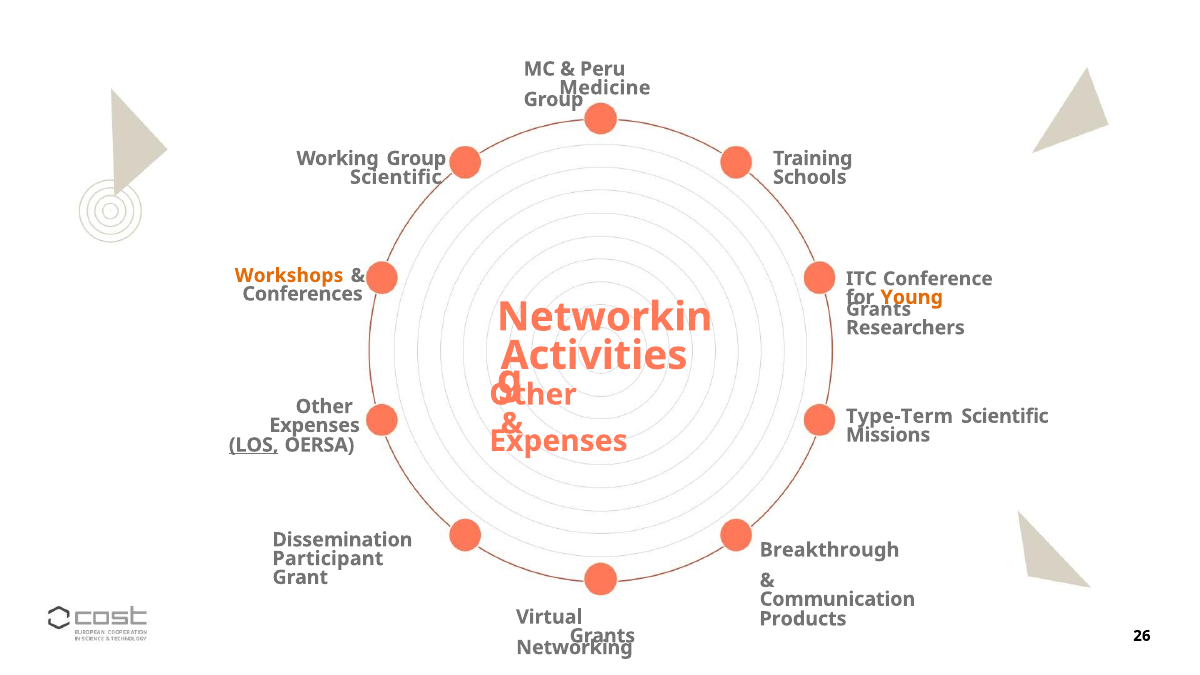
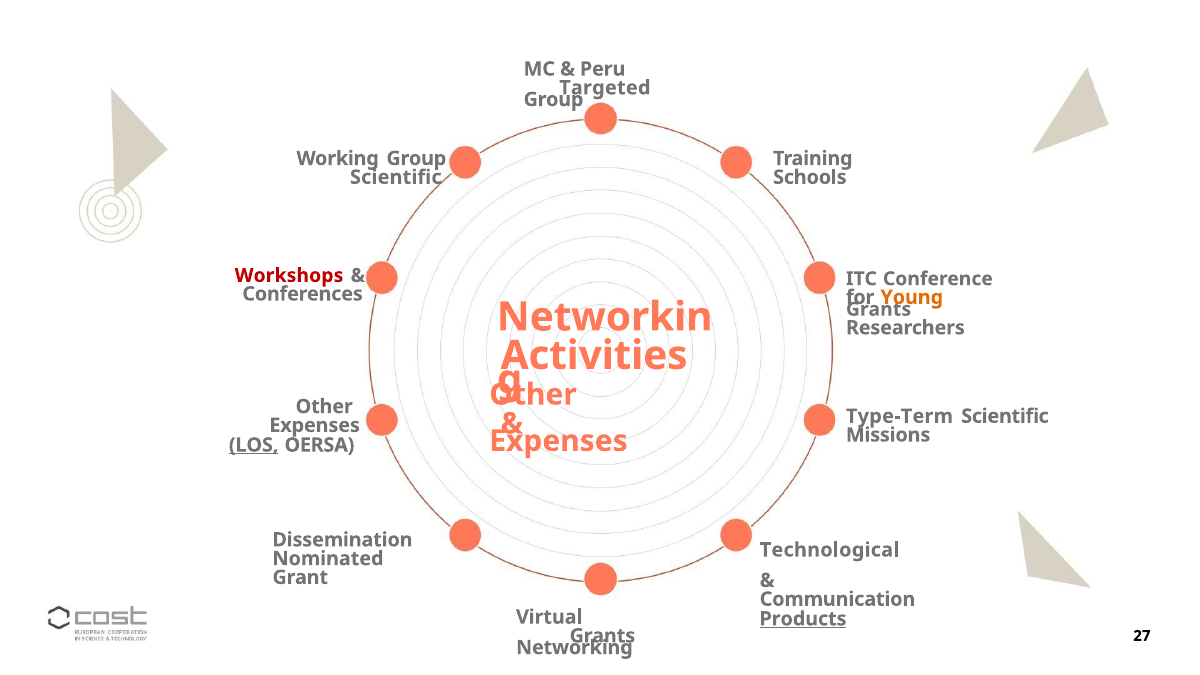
Medicine: Medicine -> Targeted
Workshops colour: orange -> red
Breakthrough: Breakthrough -> Technological
Participant: Participant -> Nominated
Products underline: none -> present
26: 26 -> 27
